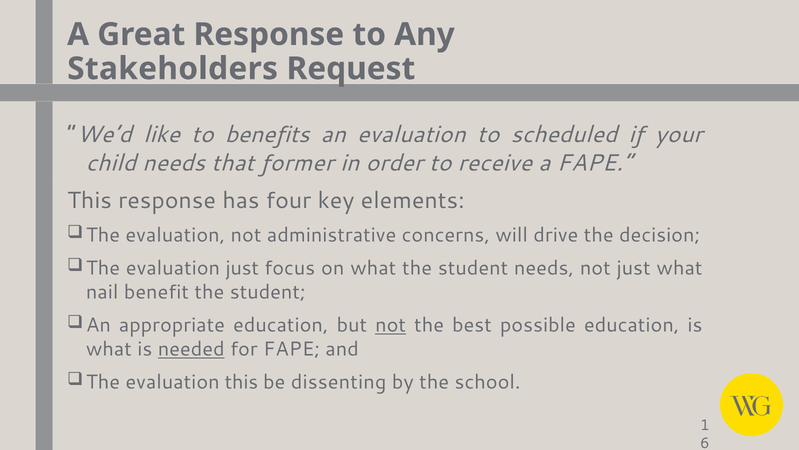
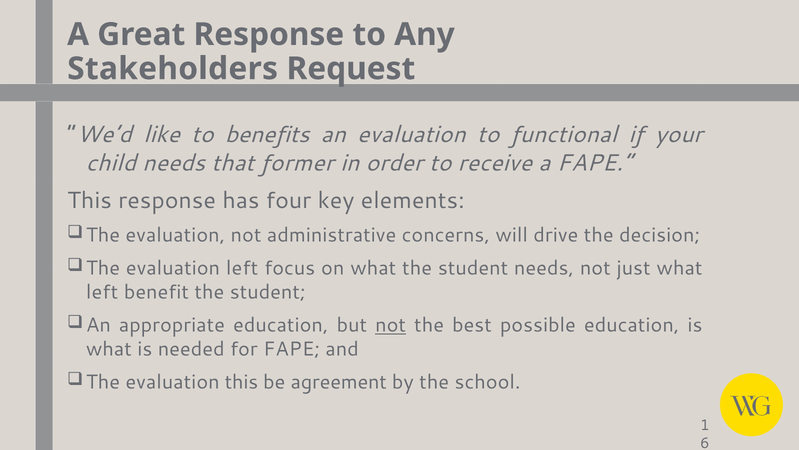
scheduled: scheduled -> functional
evaluation just: just -> left
nail at (102, 292): nail -> left
needed underline: present -> none
dissenting: dissenting -> agreement
